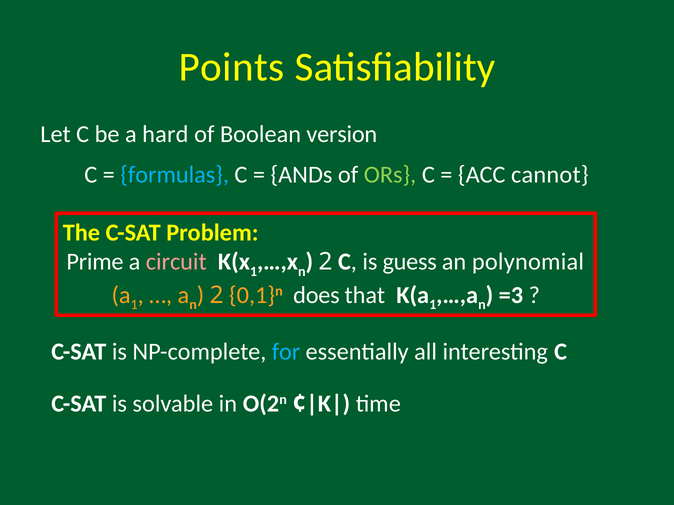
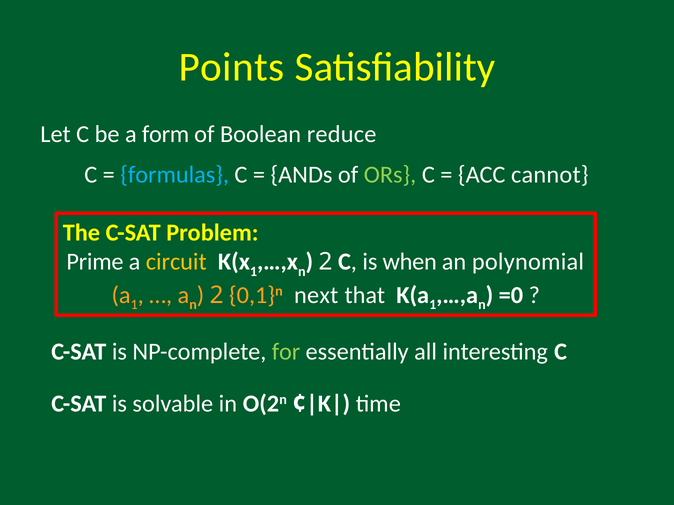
hard: hard -> form
version: version -> reduce
circuit colour: pink -> yellow
guess: guess -> when
does: does -> next
=3: =3 -> =0
for colour: light blue -> light green
